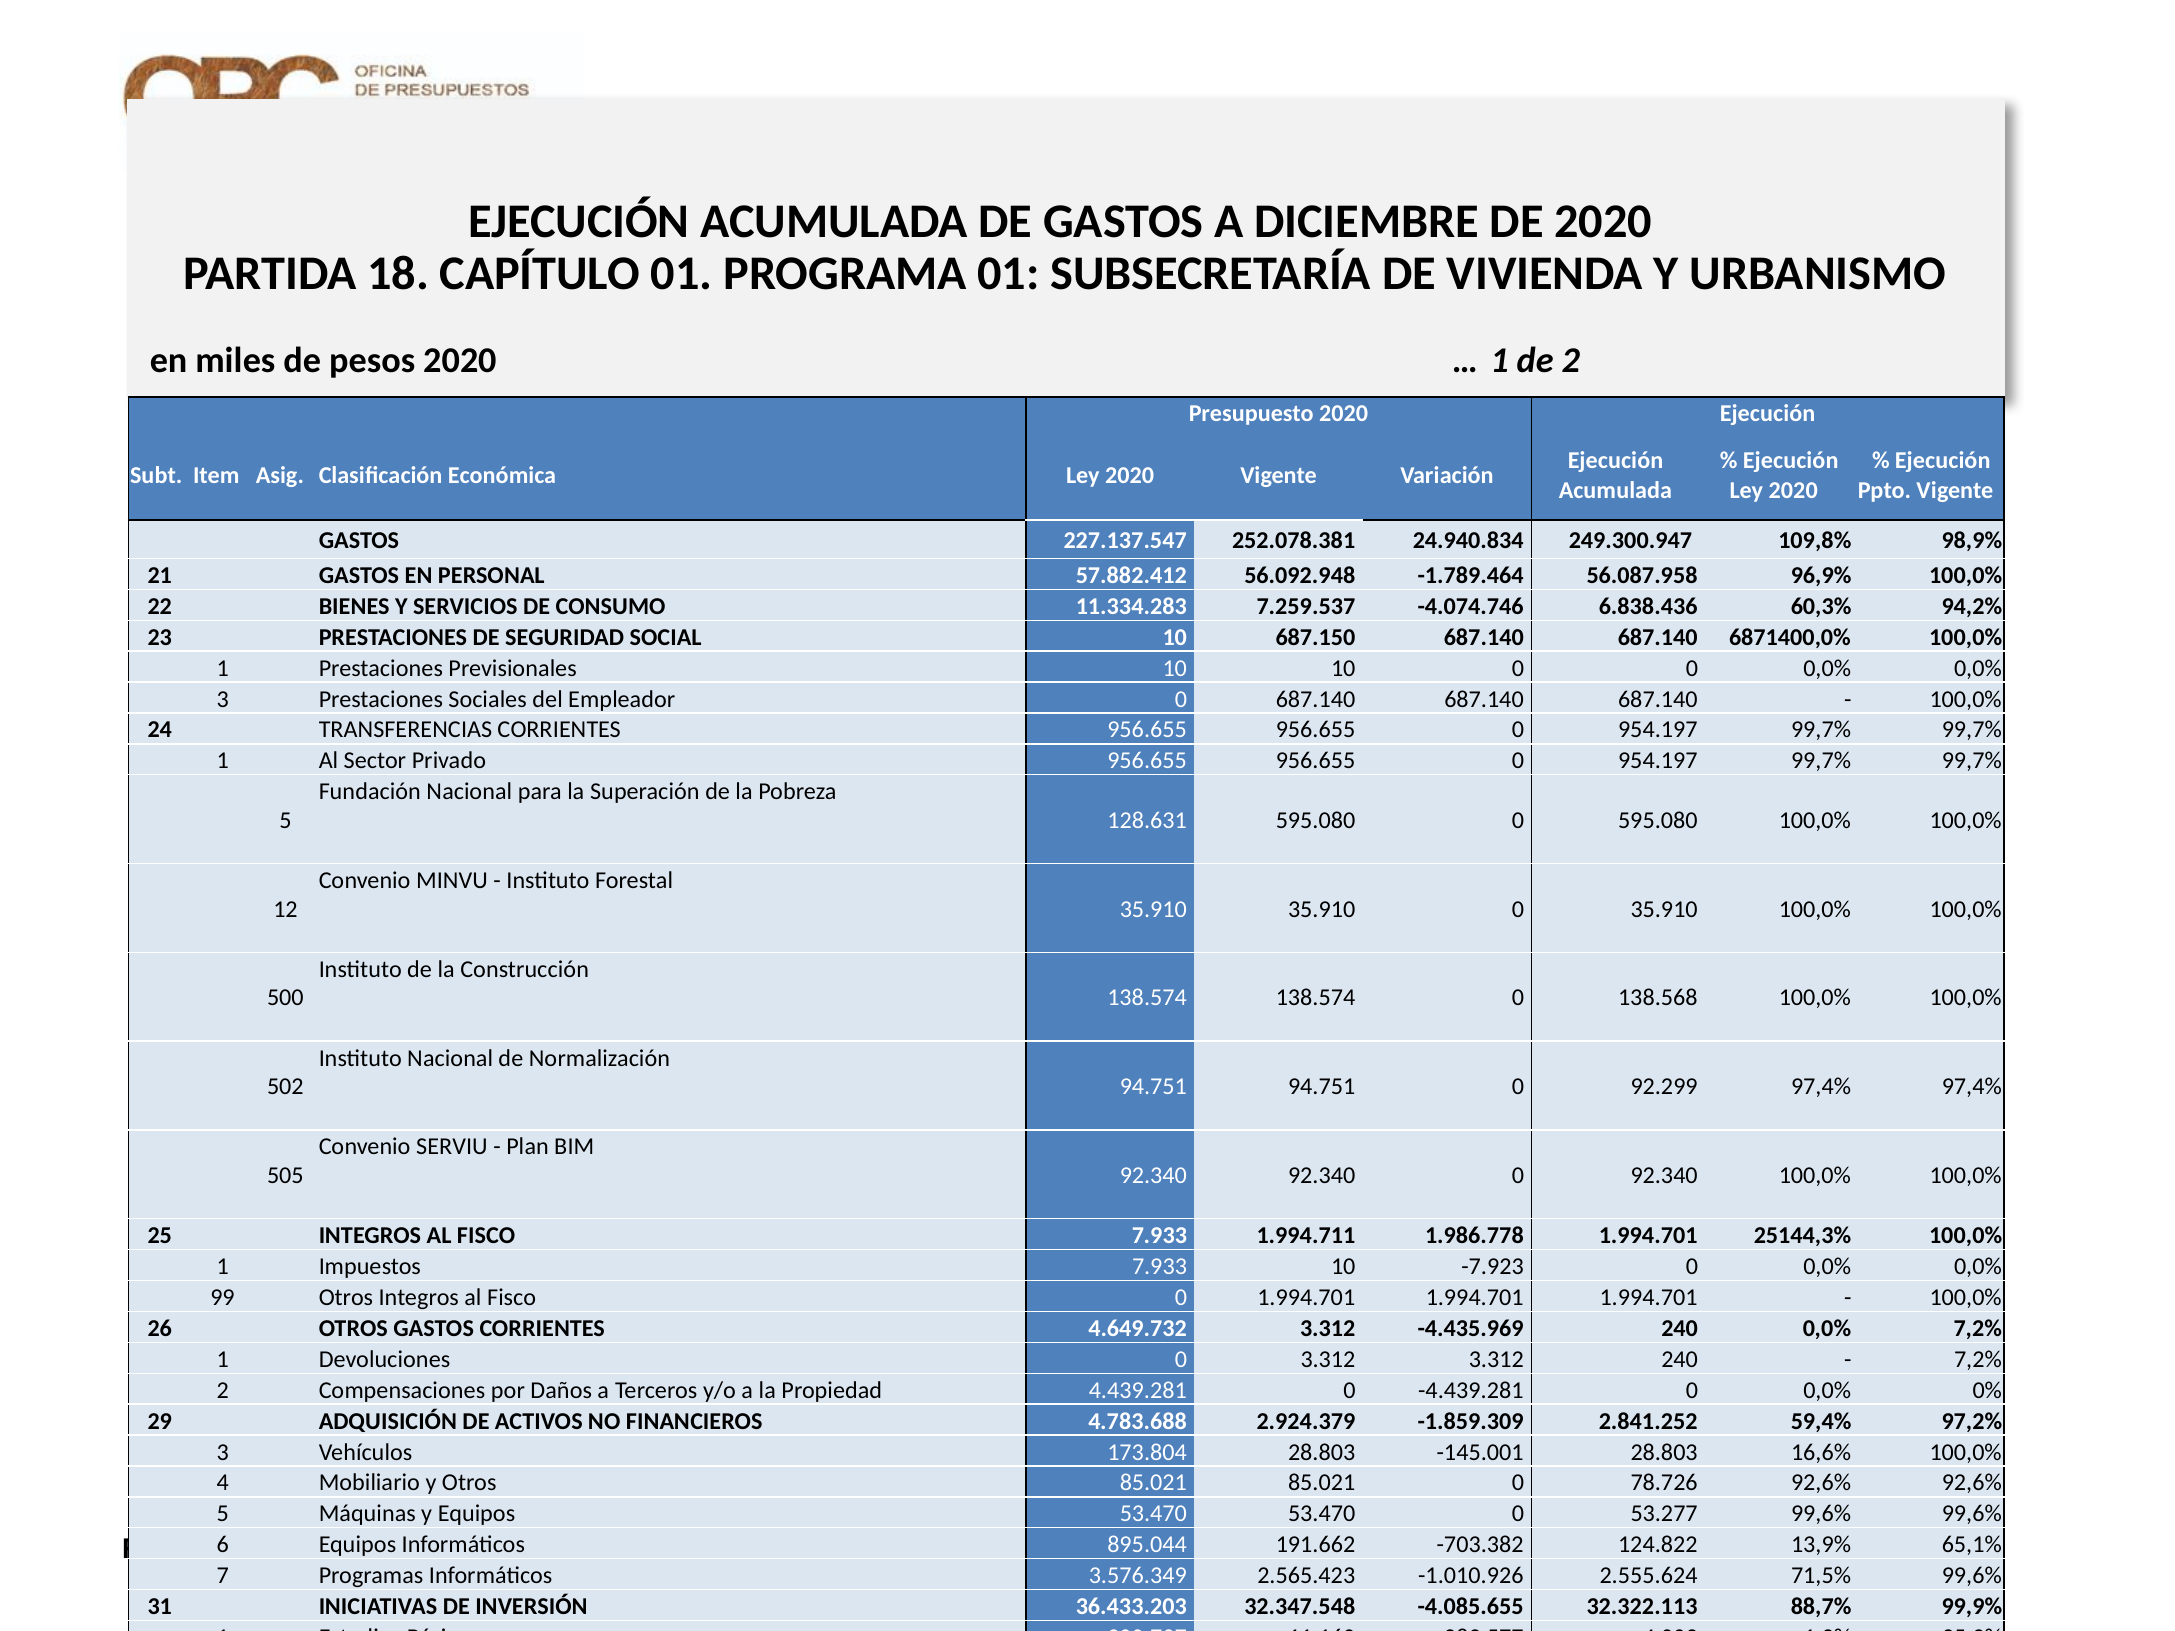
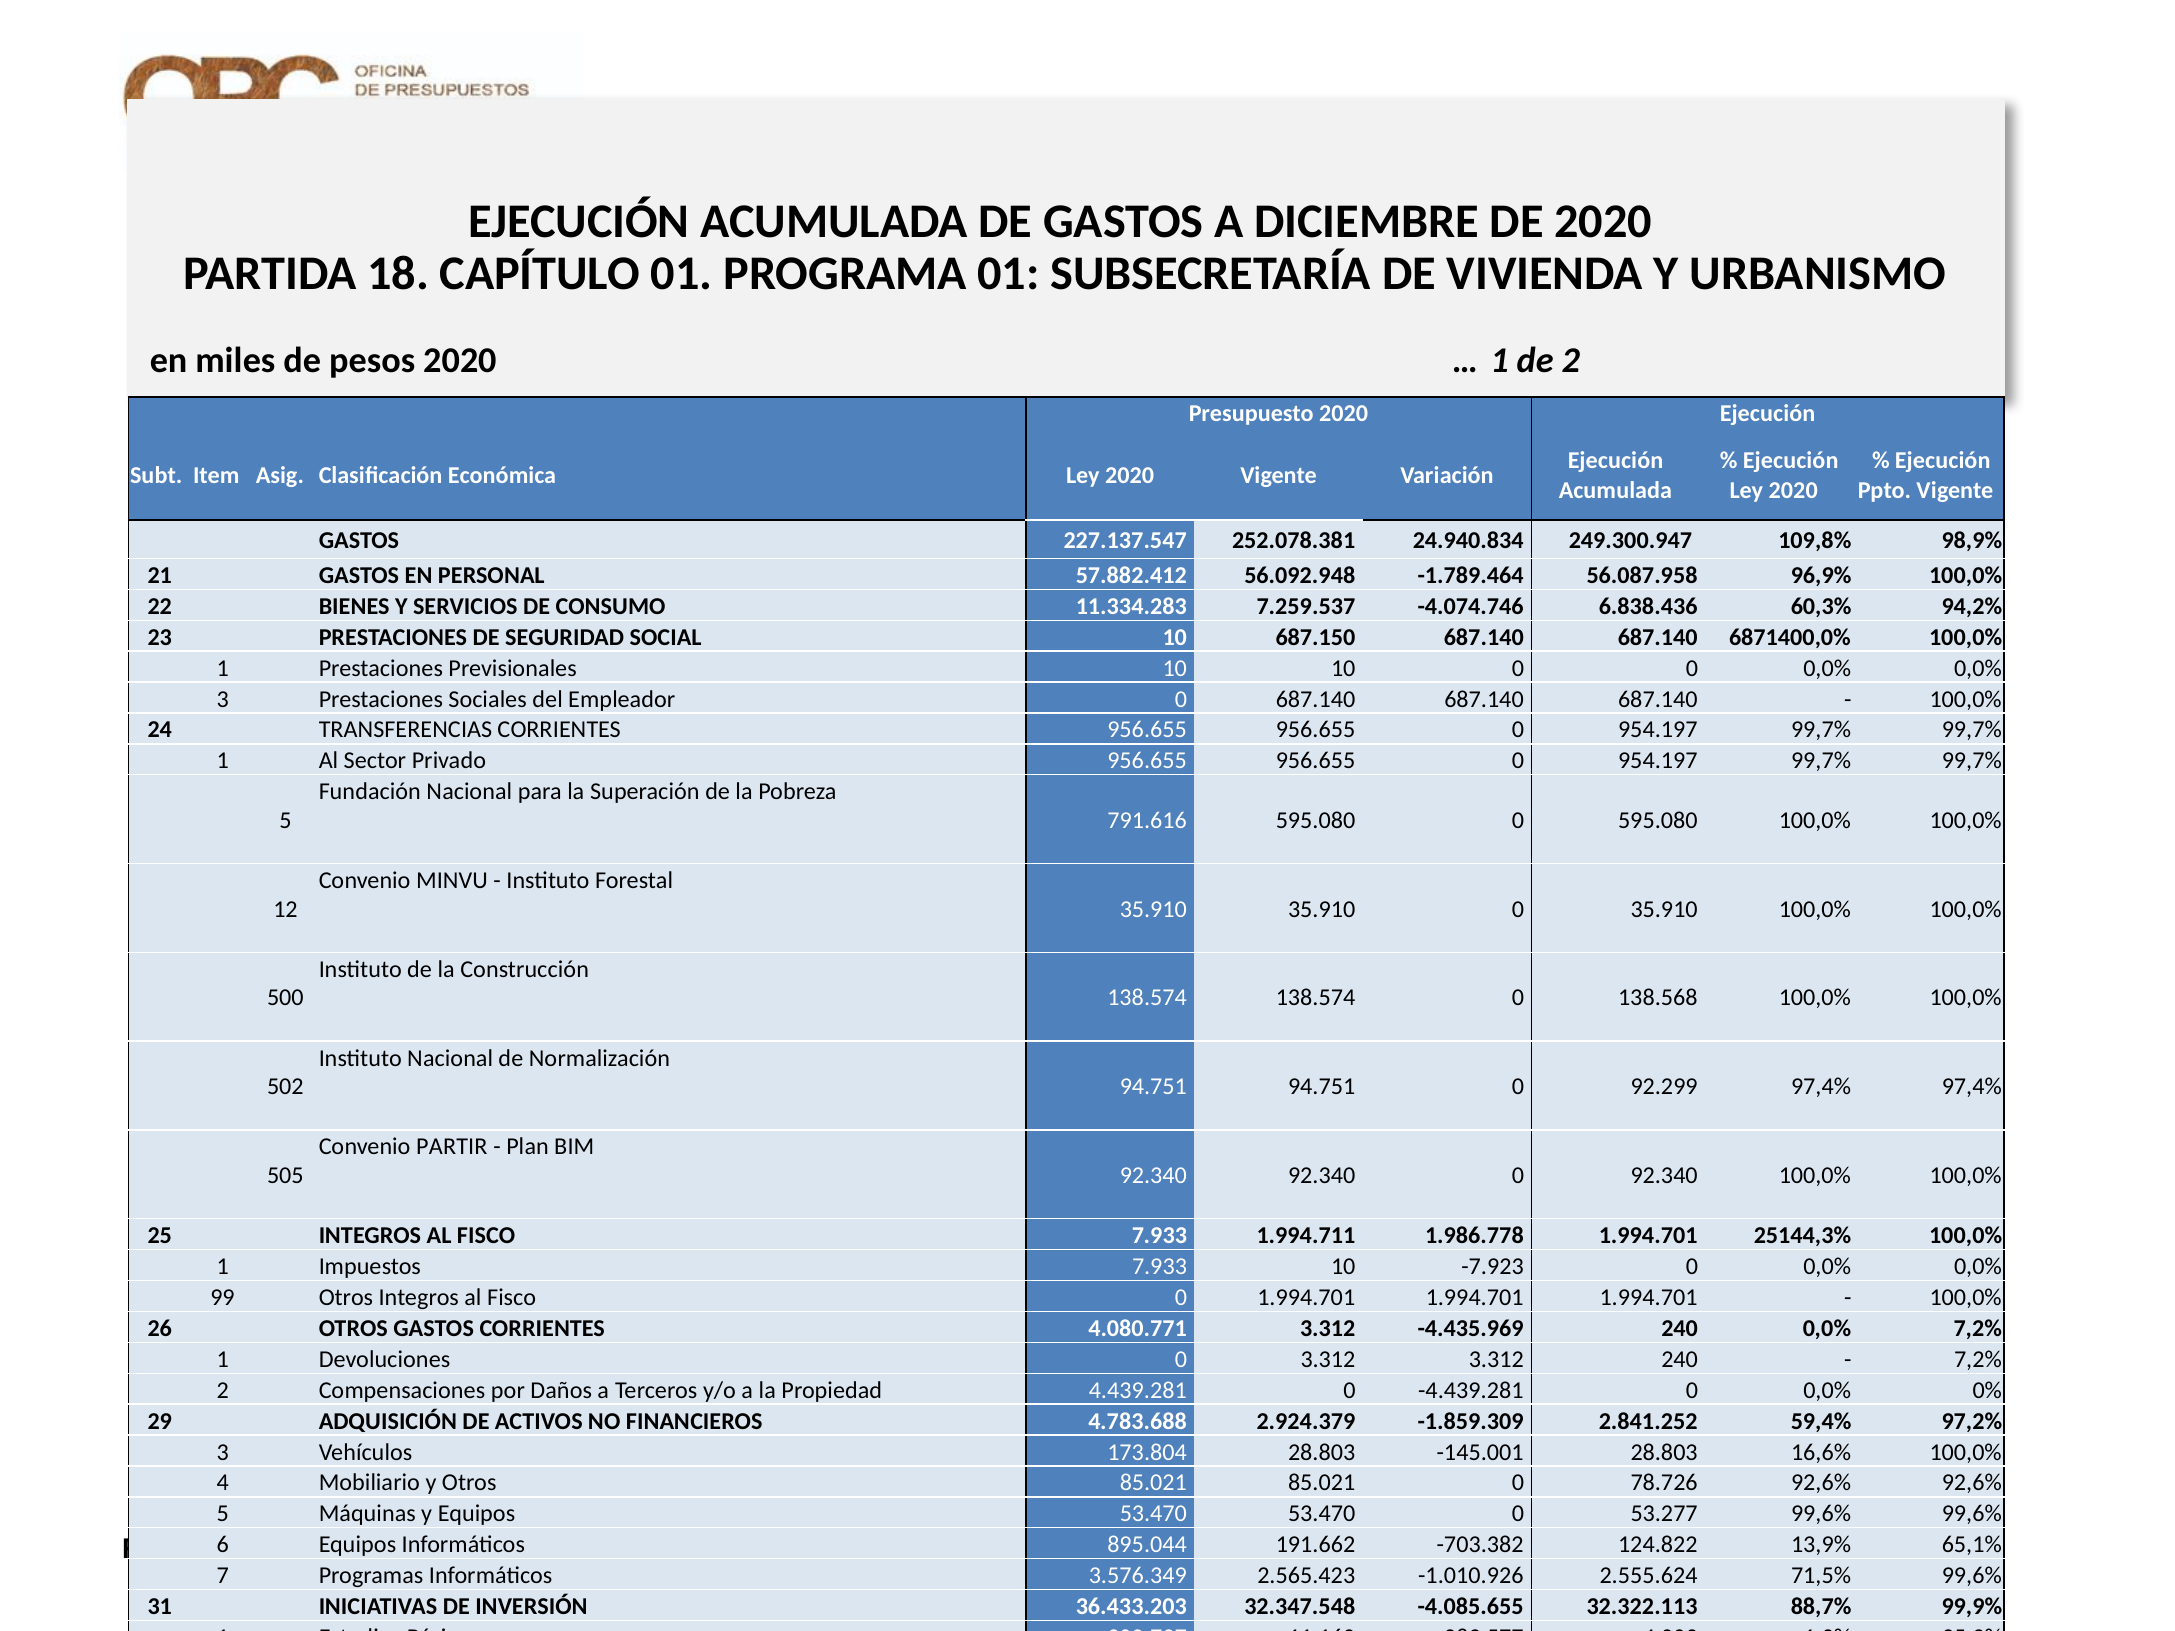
128.631: 128.631 -> 791.616
Convenio SERVIU: SERVIU -> PARTIR
4.649.732: 4.649.732 -> 4.080.771
